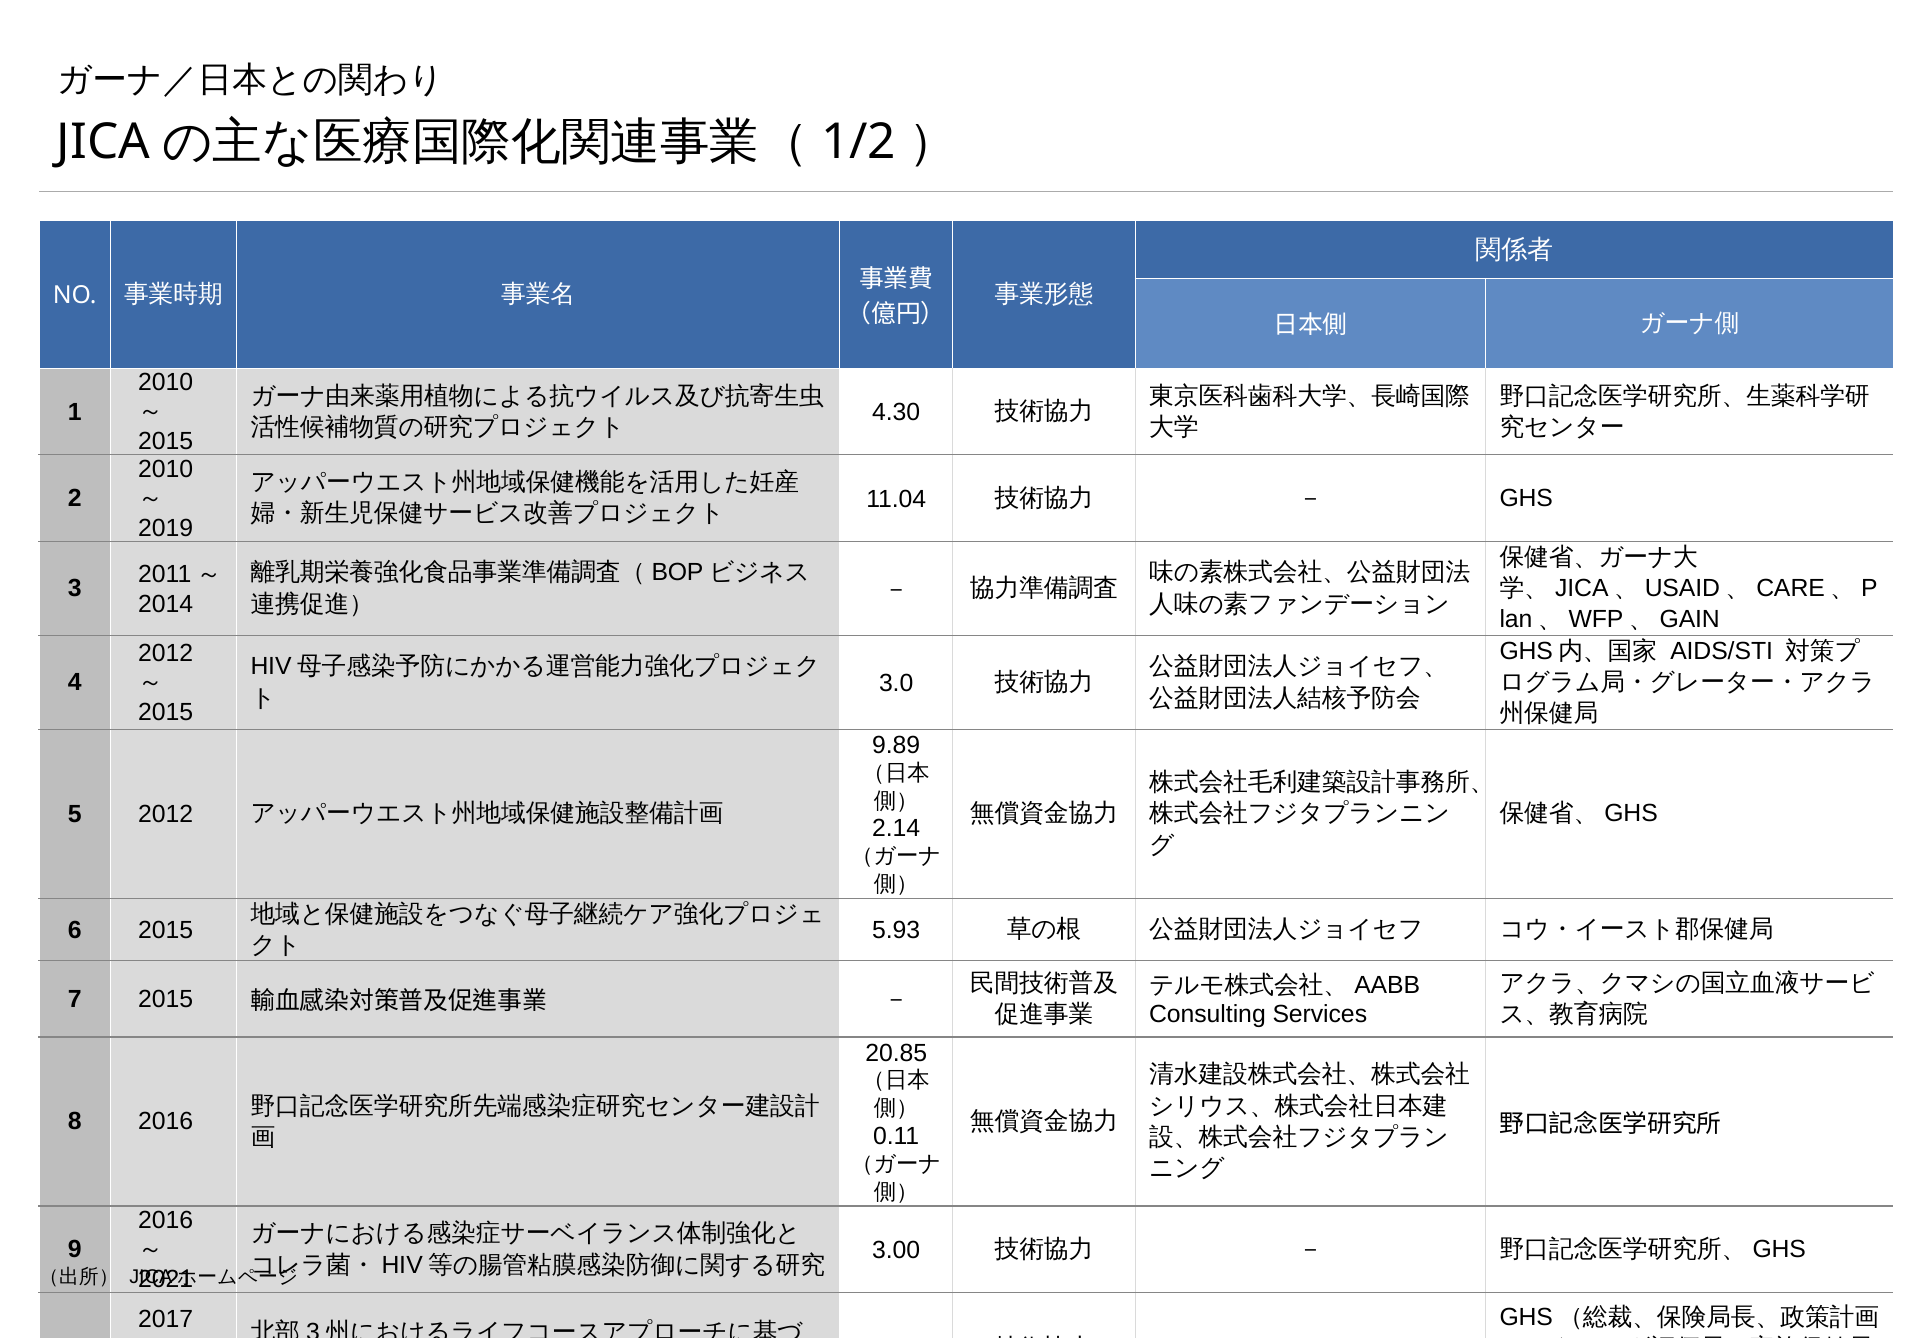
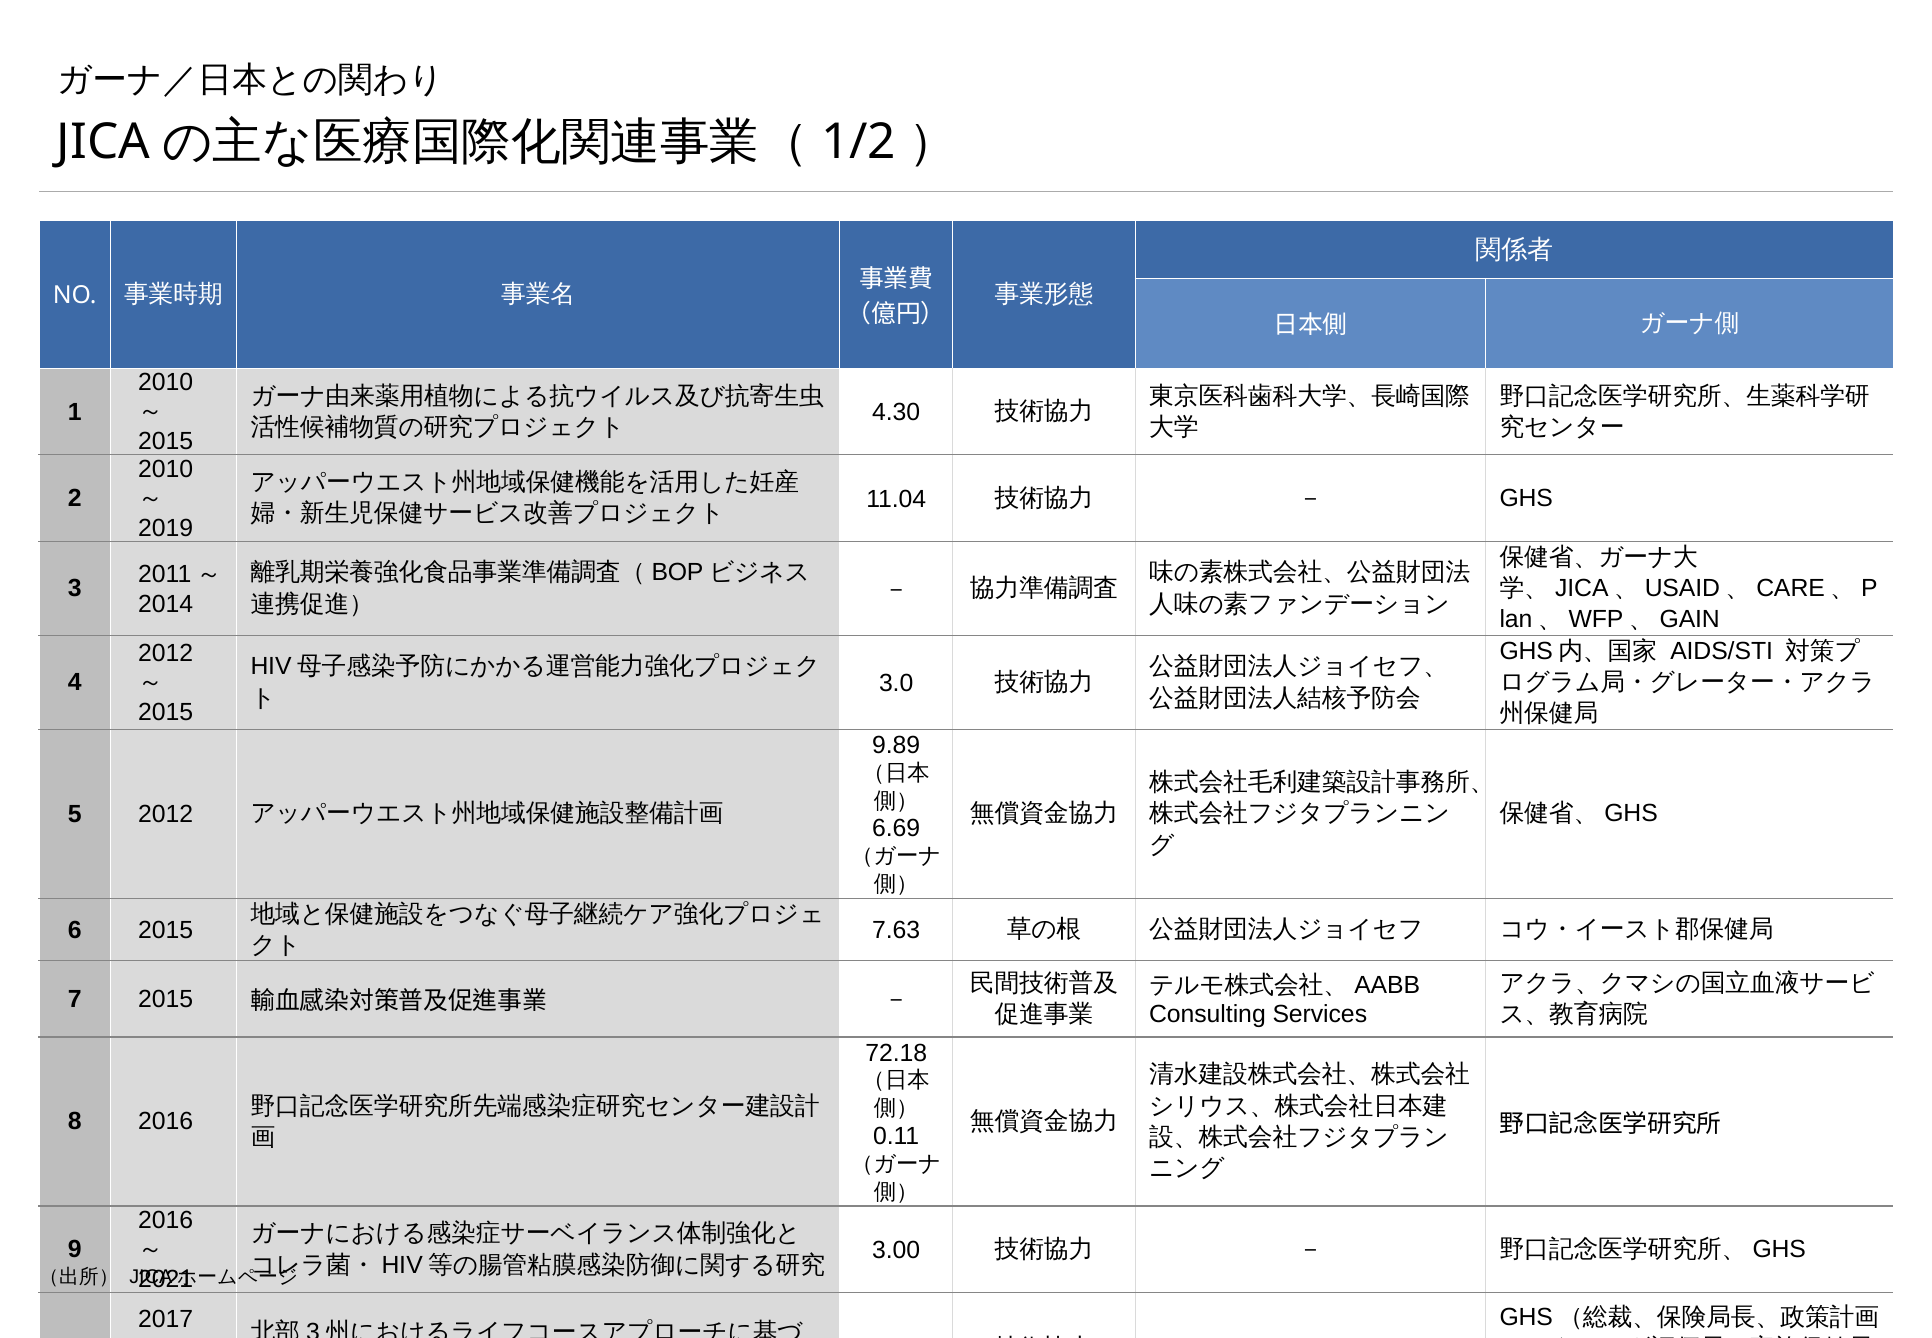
2.14: 2.14 -> 6.69
5.93: 5.93 -> 7.63
20.85: 20.85 -> 72.18
